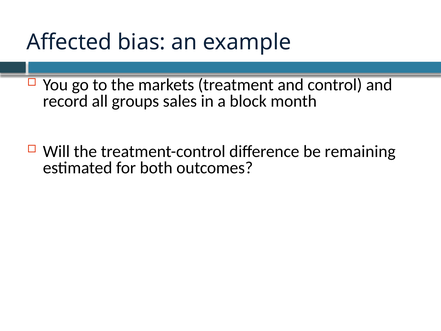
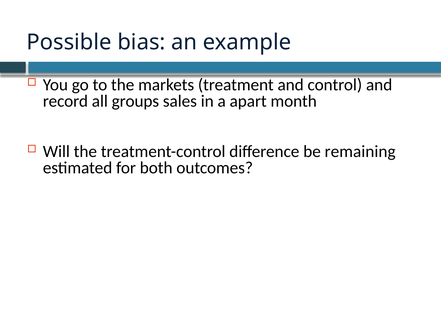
Affected: Affected -> Possible
block: block -> apart
